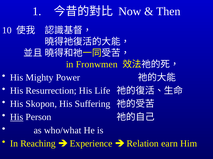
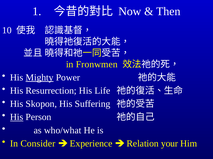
Mighty underline: none -> present
Reaching: Reaching -> Consider
earn: earn -> your
